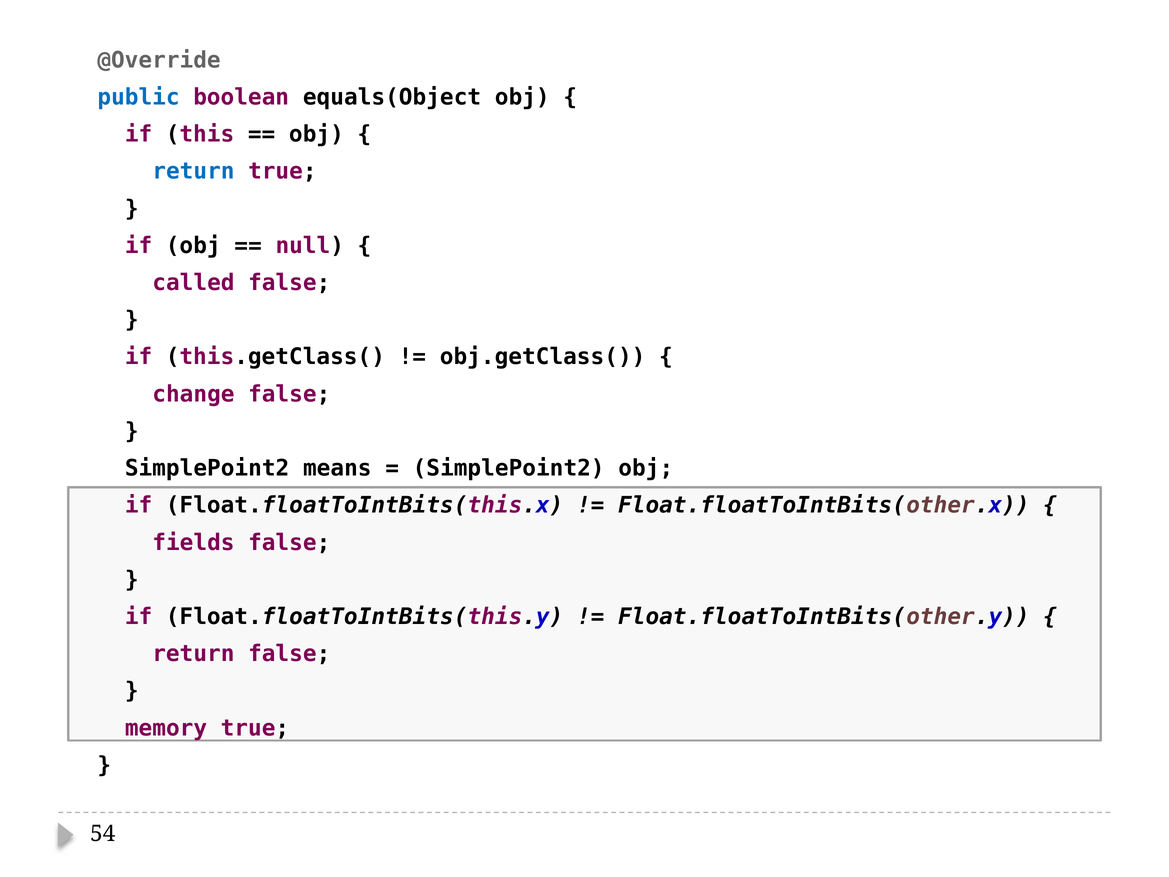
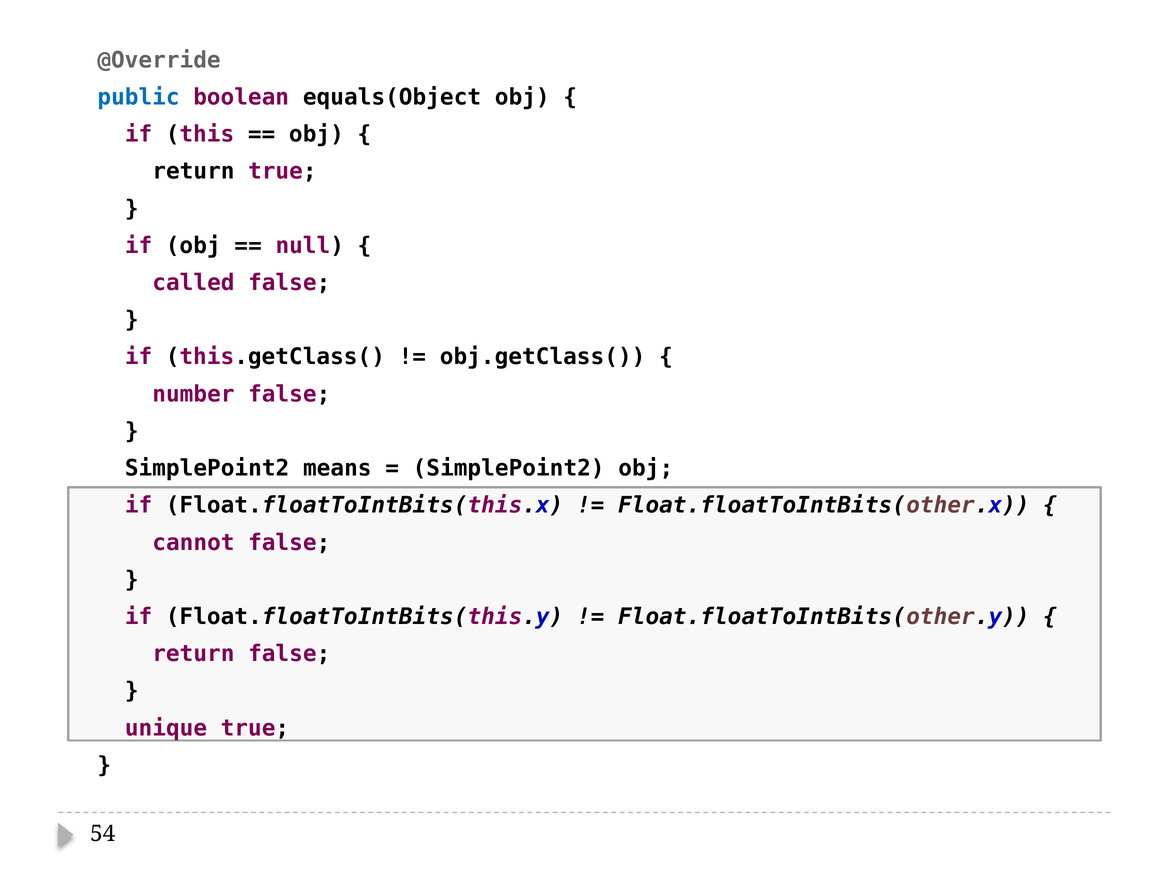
return at (193, 171) colour: blue -> black
change: change -> number
fields: fields -> cannot
memory: memory -> unique
